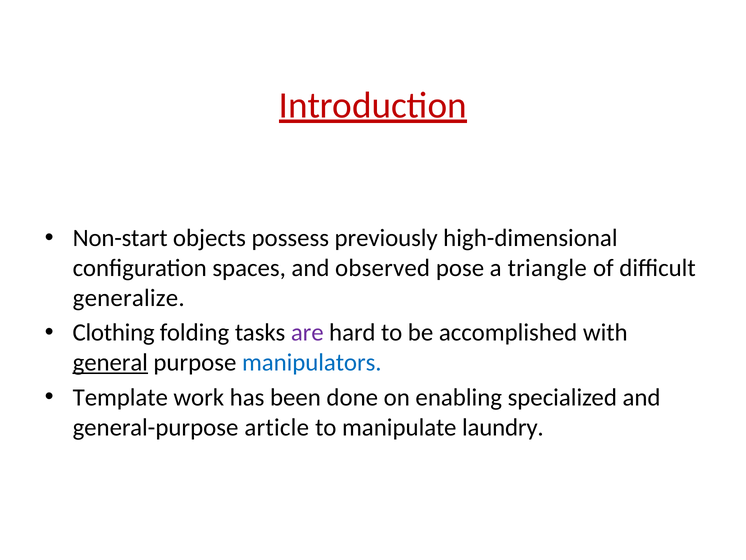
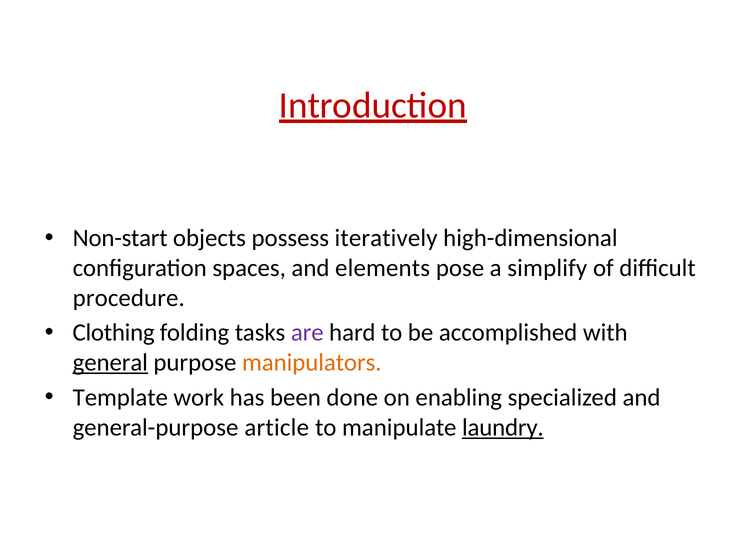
previously: previously -> iteratively
observed: observed -> elements
triangle: triangle -> simplify
generalize: generalize -> procedure
manipulators colour: blue -> orange
laundry underline: none -> present
